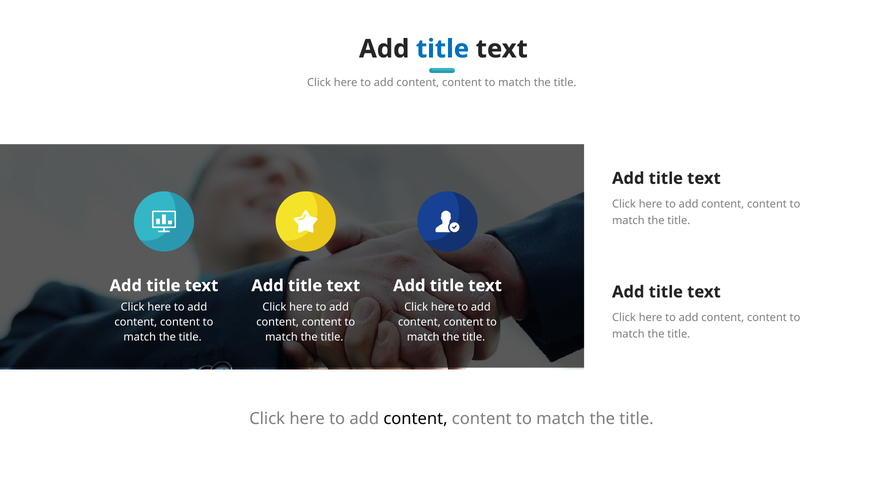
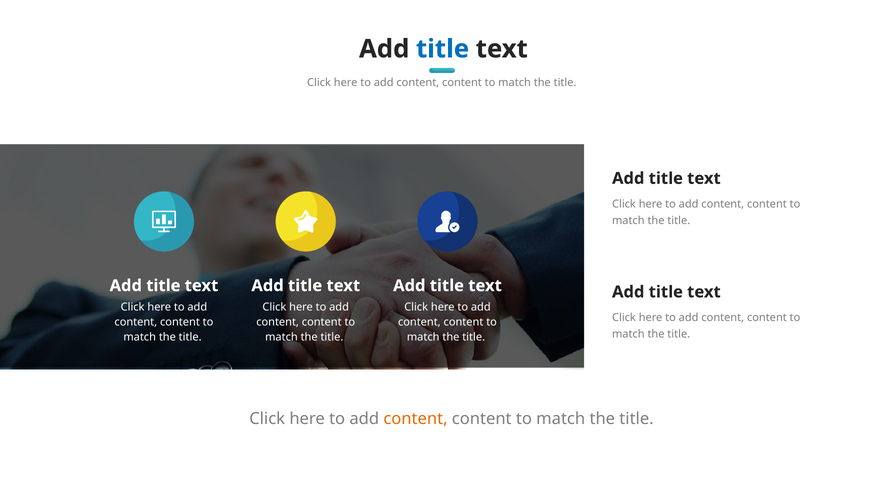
content at (415, 419) colour: black -> orange
